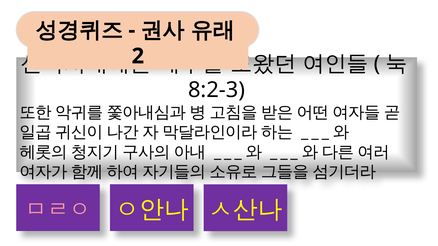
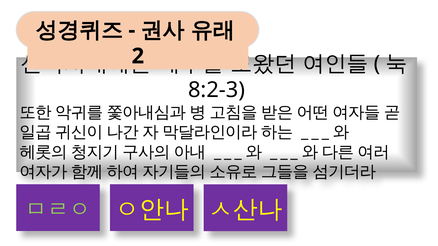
ㅁㄹㅇ colour: pink -> light green
